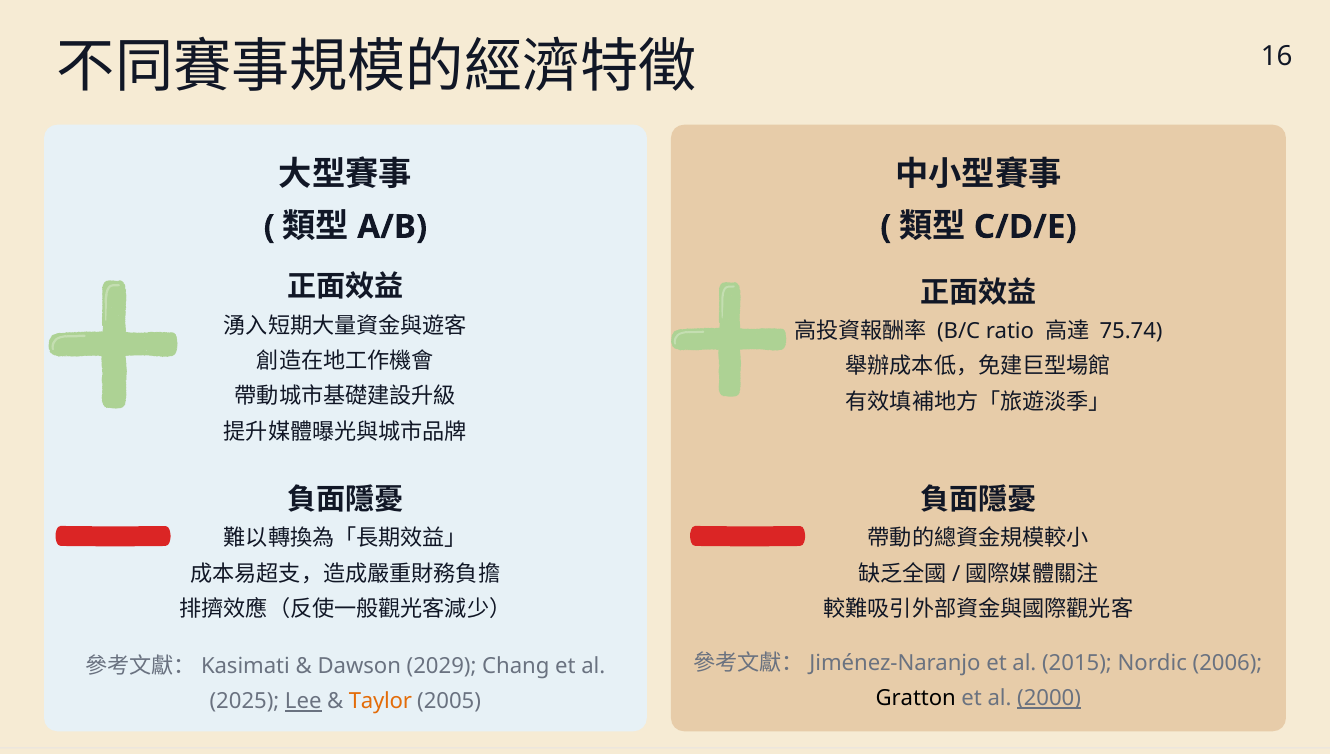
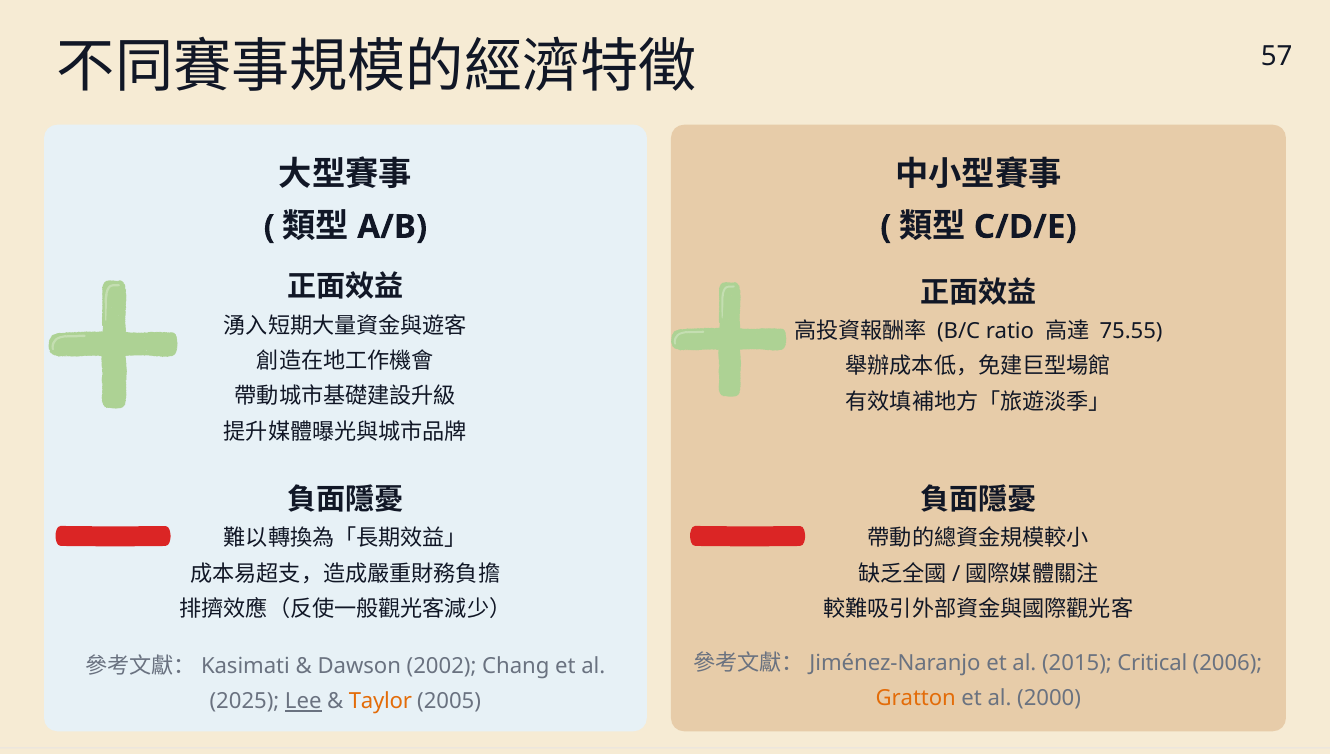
16: 16 -> 57
75.74: 75.74 -> 75.55
Nordic: Nordic -> Critical
2029: 2029 -> 2002
Gratton colour: black -> orange
2000 underline: present -> none
